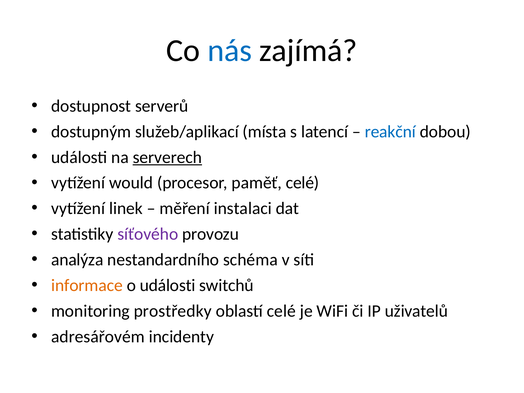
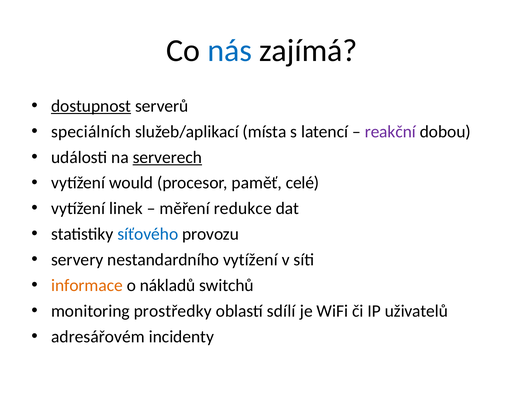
dostupnost underline: none -> present
dostupným: dostupným -> speciálních
reakční colour: blue -> purple
instalaci: instalaci -> redukce
síťového colour: purple -> blue
analýza: analýza -> servery
nestandardního schéma: schéma -> vytížení
o události: události -> nákladů
oblastí celé: celé -> sdílí
